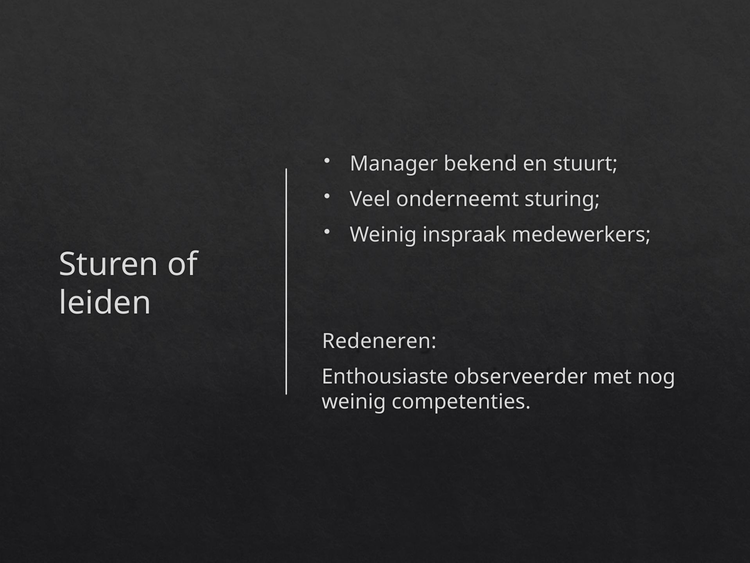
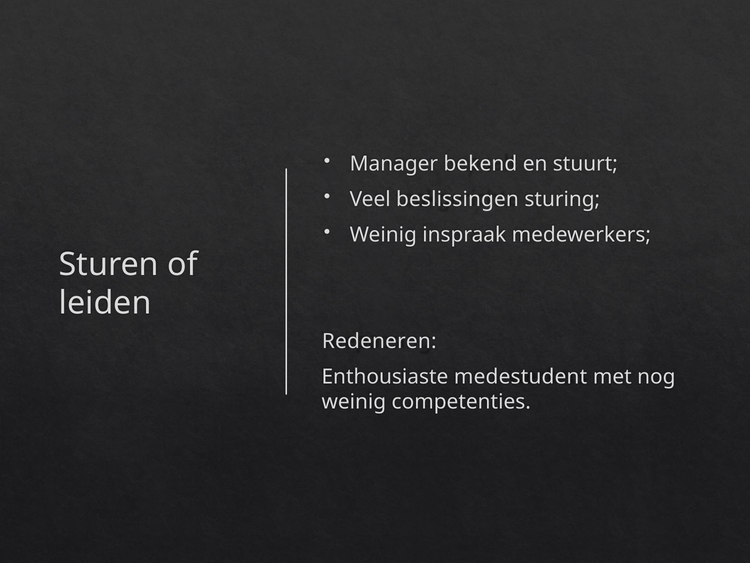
onderneemt: onderneemt -> beslissingen
observeerder: observeerder -> medestudent
